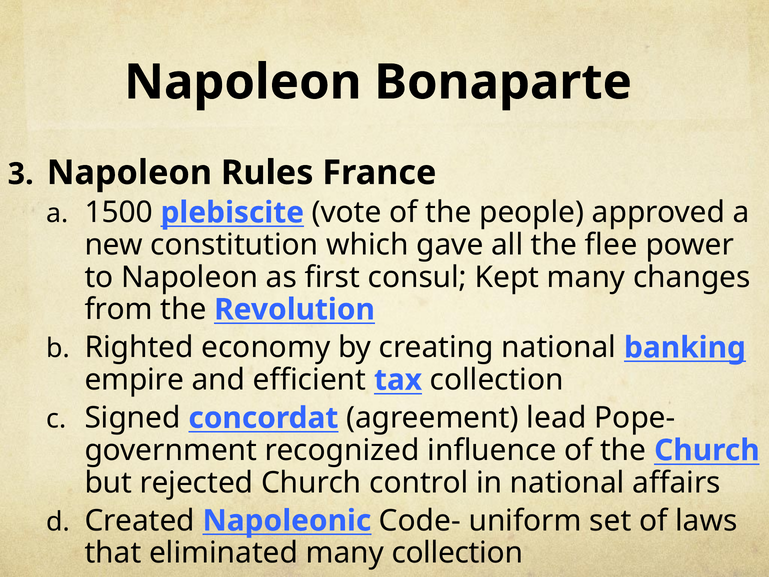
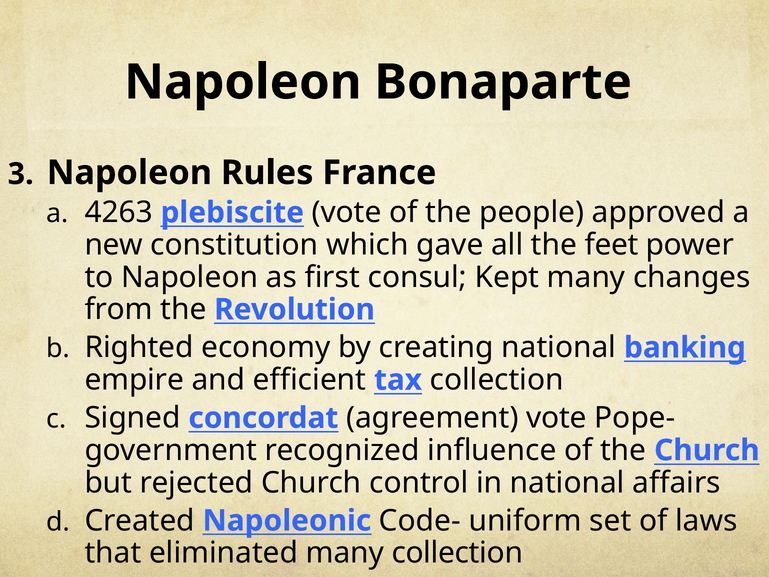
1500: 1500 -> 4263
flee: flee -> feet
agreement lead: lead -> vote
